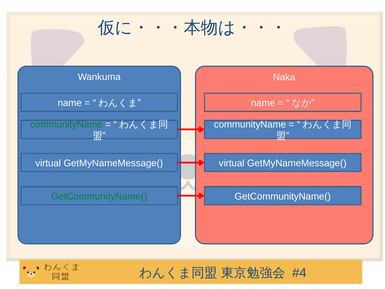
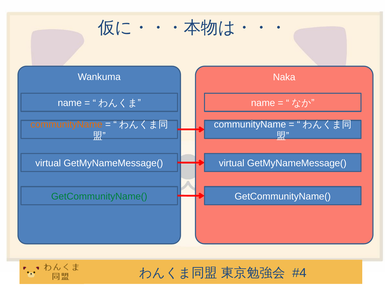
communityName at (66, 124) colour: green -> orange
